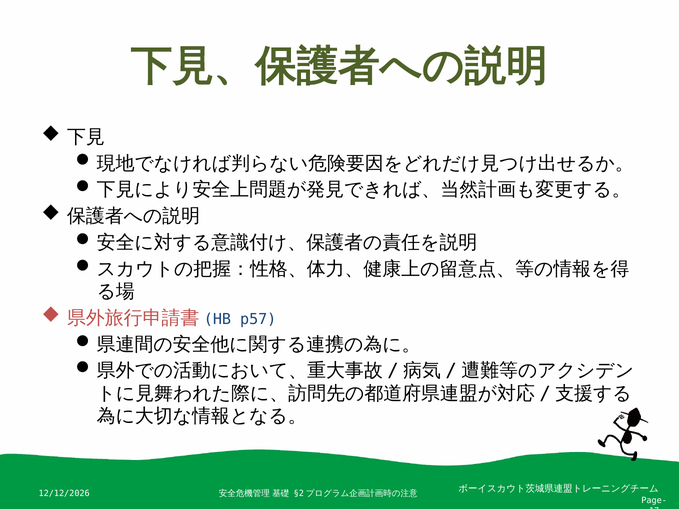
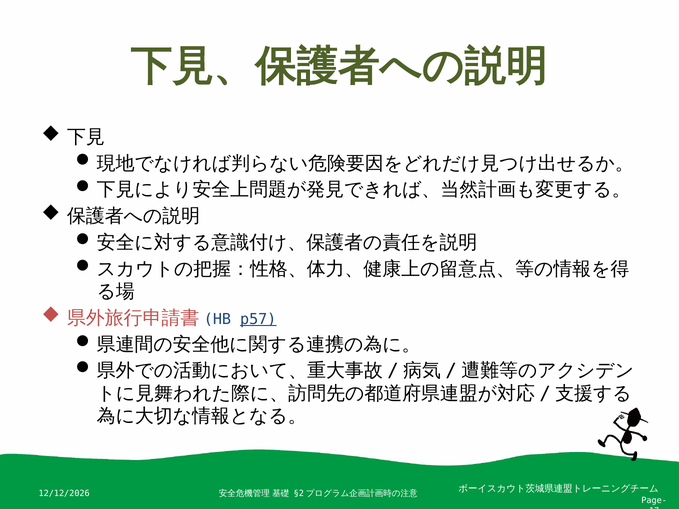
p57 underline: none -> present
